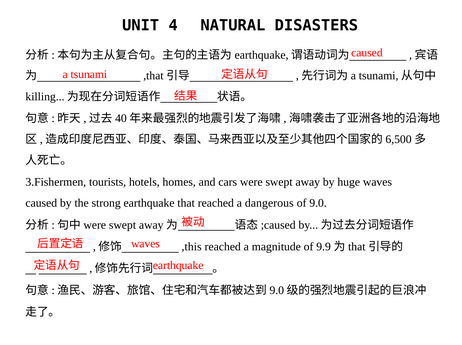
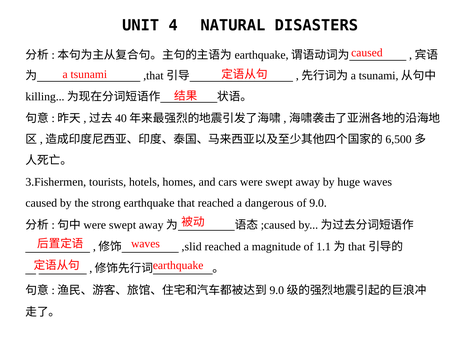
,this: ,this -> ,slid
9.9: 9.9 -> 1.1
